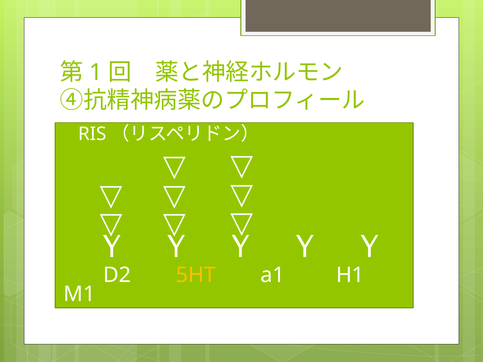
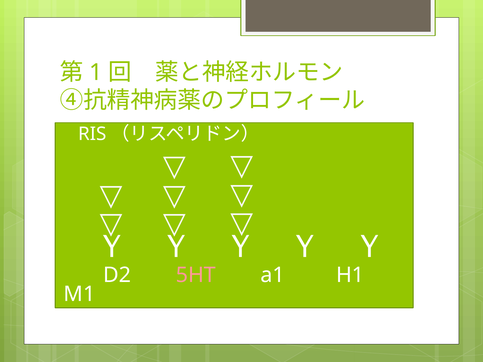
5HT colour: yellow -> pink
